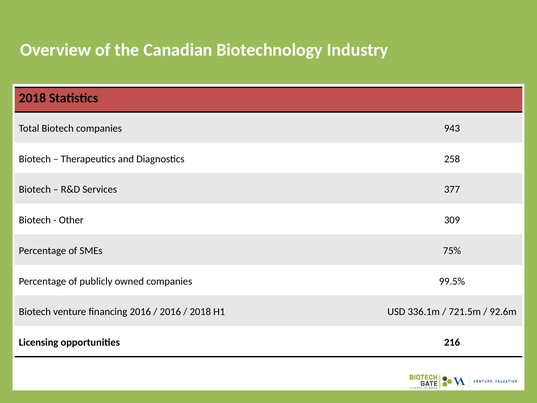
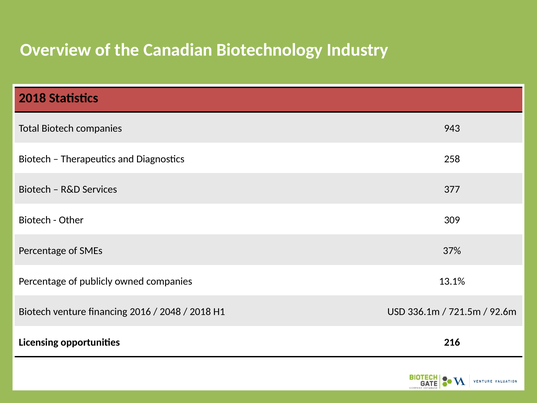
75%: 75% -> 37%
99.5%: 99.5% -> 13.1%
2016 at (170, 312): 2016 -> 2048
